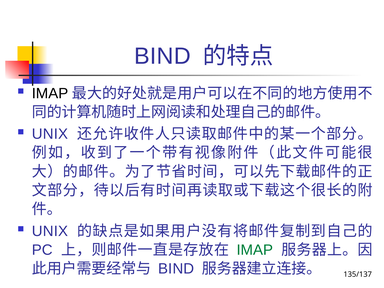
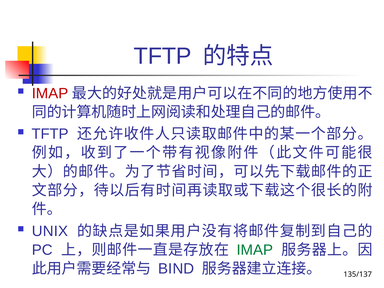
BIND at (162, 56): BIND -> TFTP
IMAP at (50, 93) colour: black -> red
UNIX at (50, 134): UNIX -> TFTP
